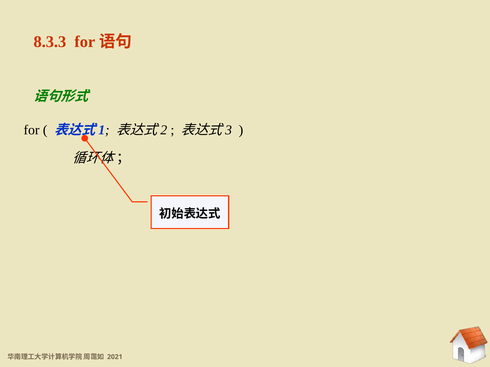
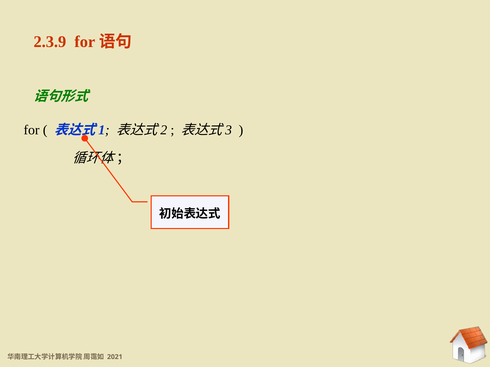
8.3.3: 8.3.3 -> 2.3.9
